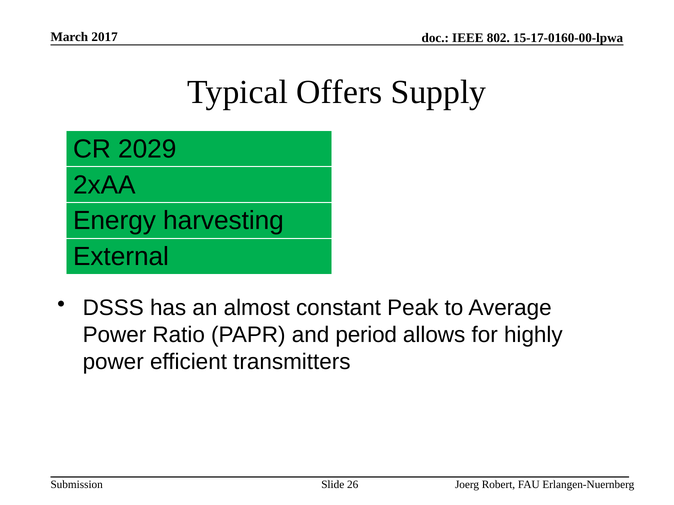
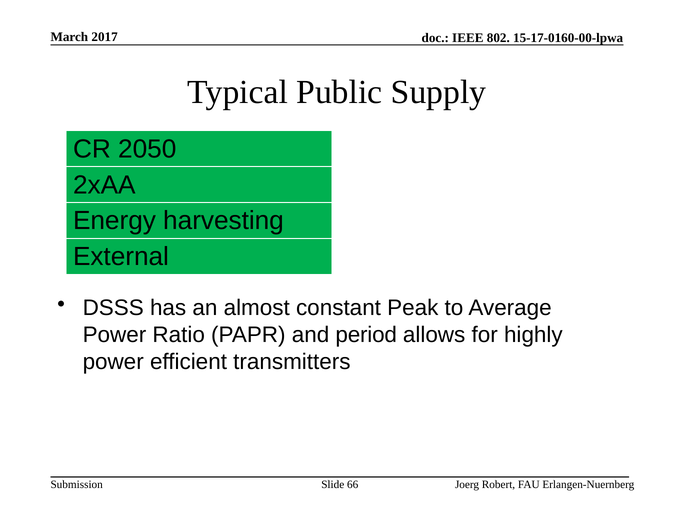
Offers: Offers -> Public
2029: 2029 -> 2050
26: 26 -> 66
